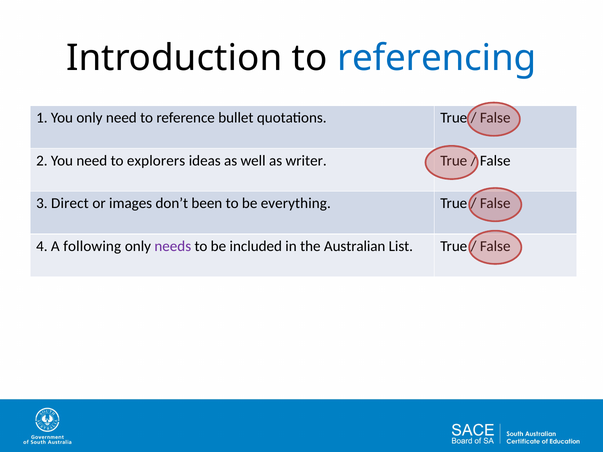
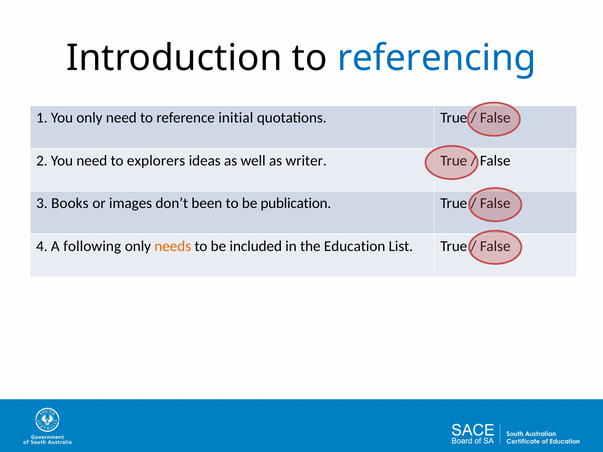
bullet: bullet -> initial
Direct: Direct -> Books
everything: everything -> publication
needs colour: purple -> orange
Australian: Australian -> Education
